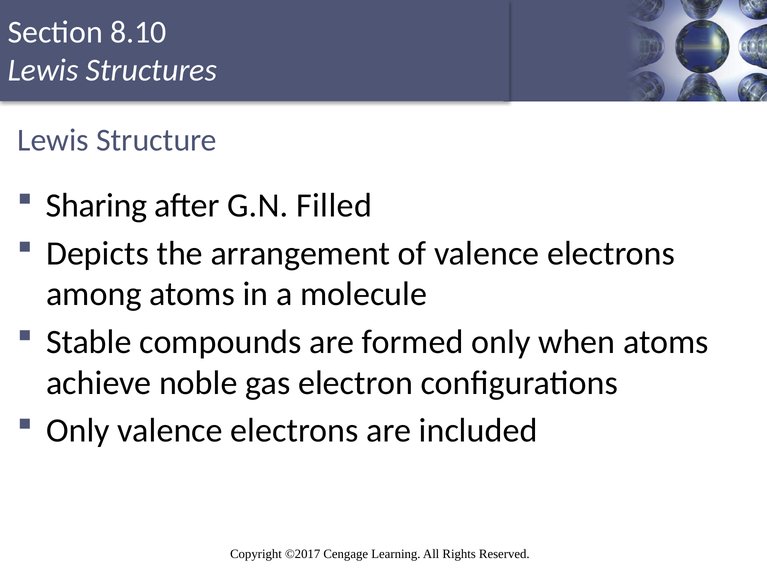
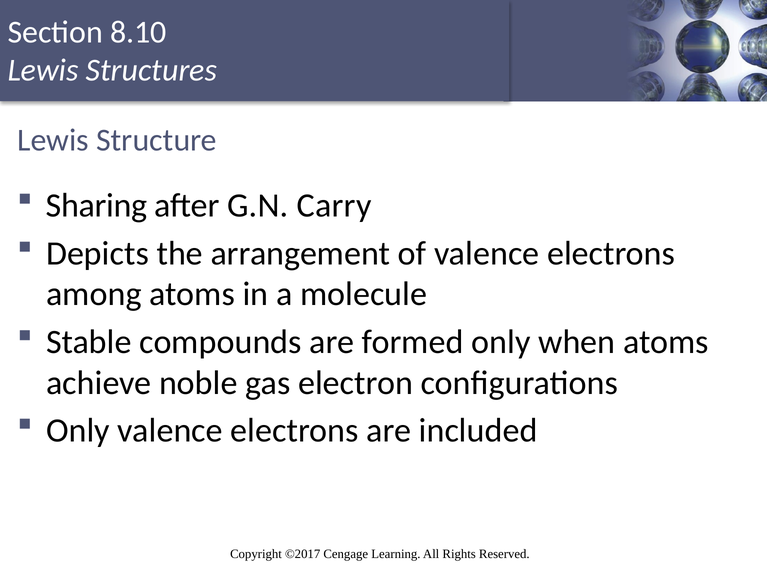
Filled: Filled -> Carry
